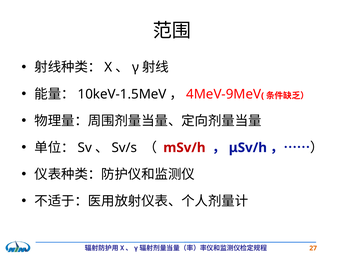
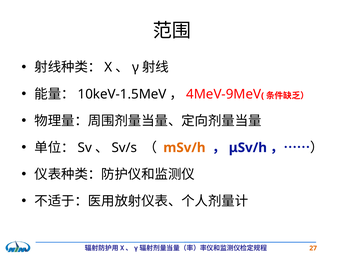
mSv/h colour: red -> orange
